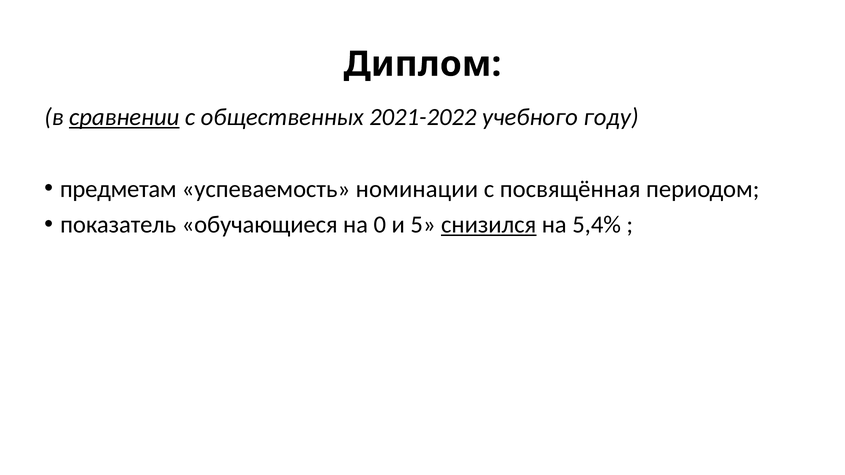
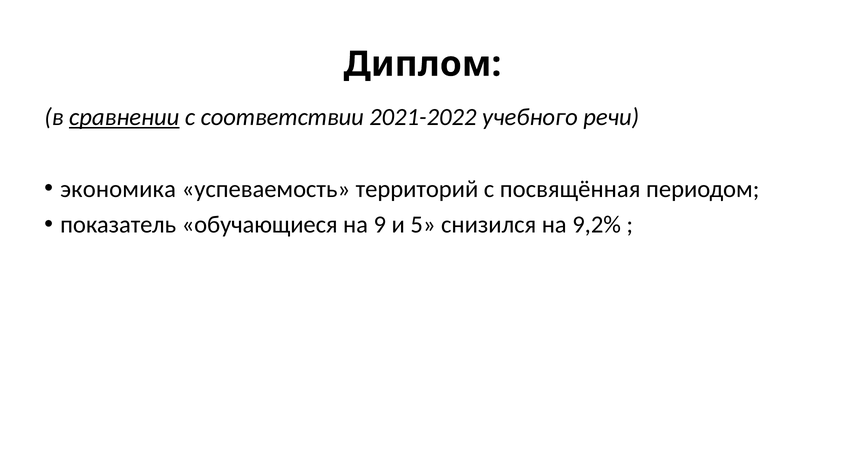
общественных: общественных -> соответствии
году: году -> речи
предметам: предметам -> экономика
номинации: номинации -> территорий
0: 0 -> 9
снизился underline: present -> none
5,4%: 5,4% -> 9,2%
